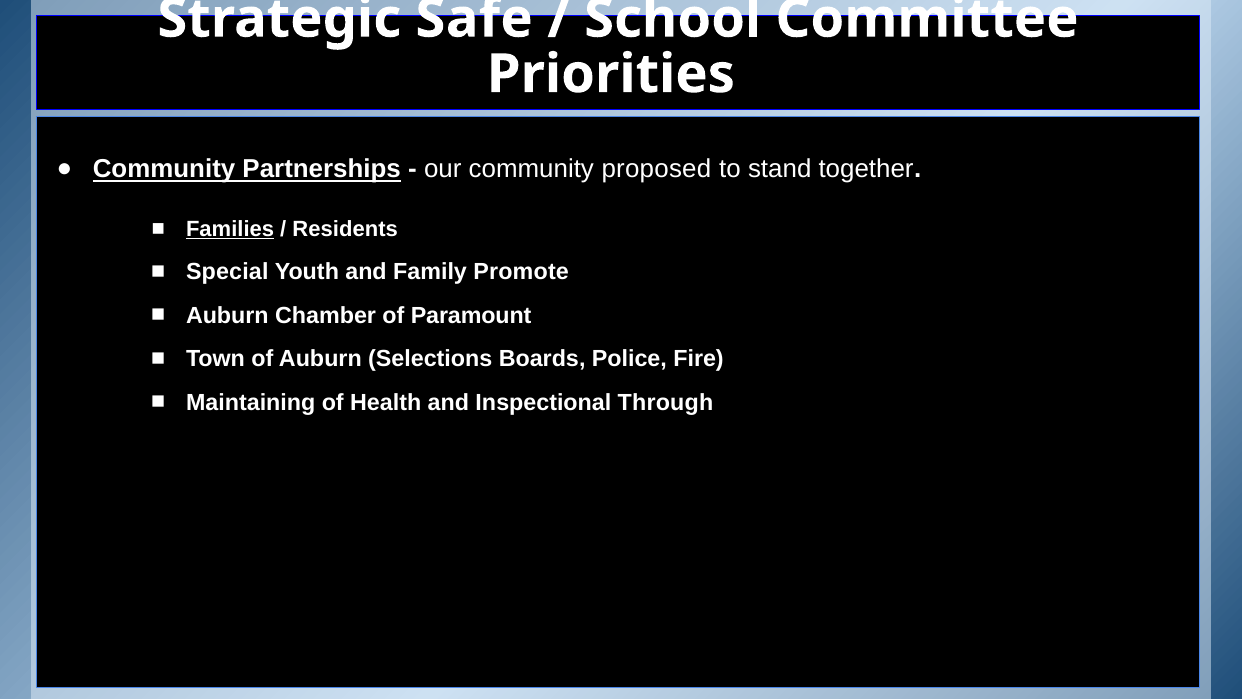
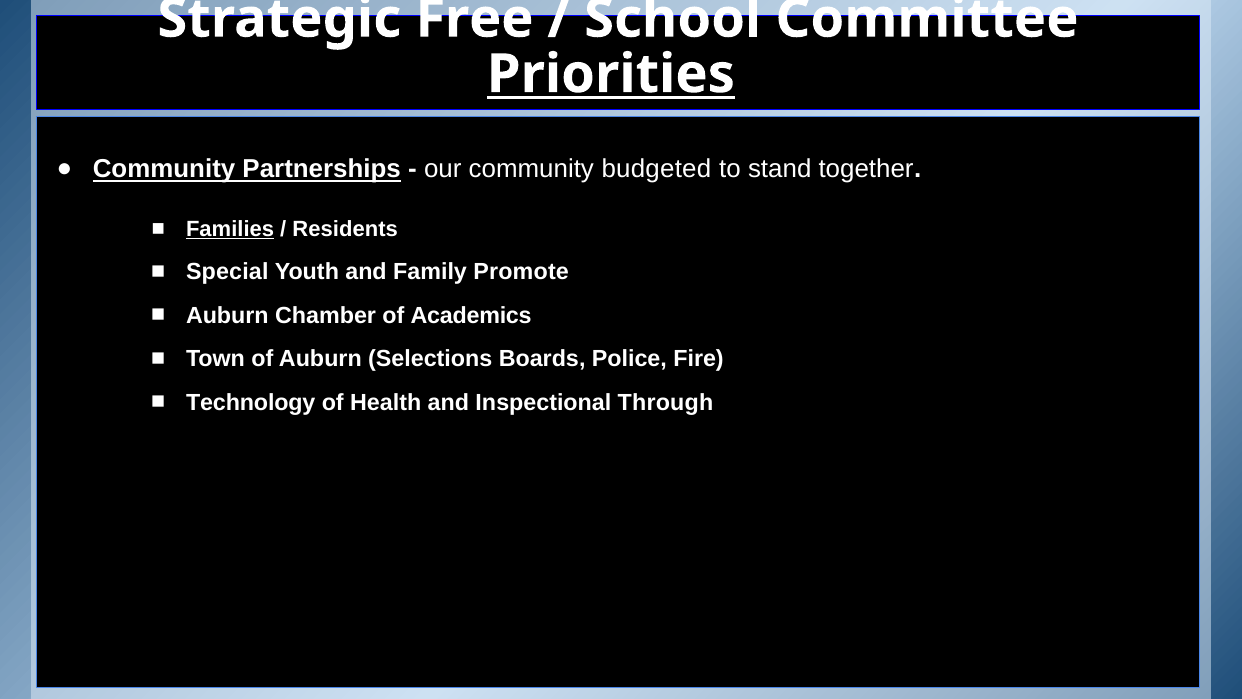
Safe: Safe -> Free
Priorities underline: none -> present
proposed: proposed -> budgeted
Paramount: Paramount -> Academics
Maintaining: Maintaining -> Technology
